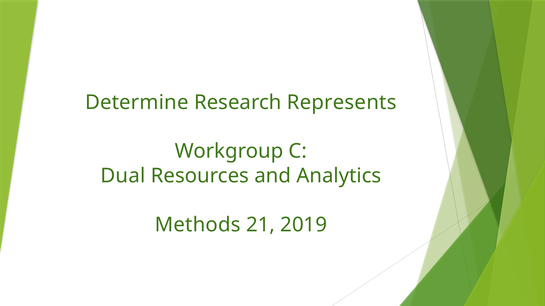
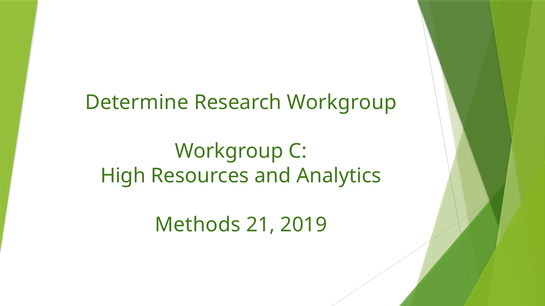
Research Represents: Represents -> Workgroup
Dual: Dual -> High
